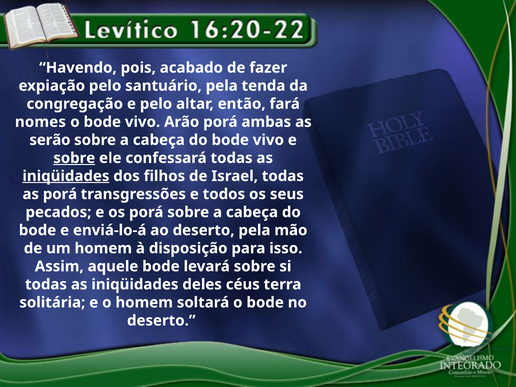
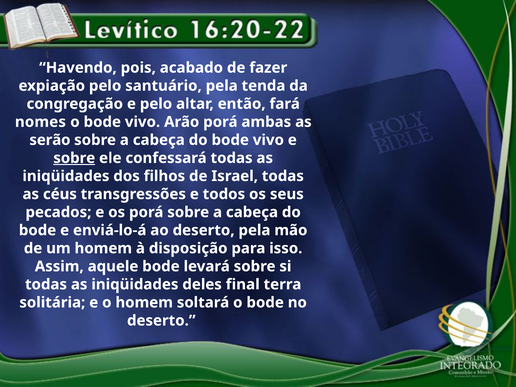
iniqüidades at (66, 176) underline: present -> none
as porá: porá -> céus
céus: céus -> final
